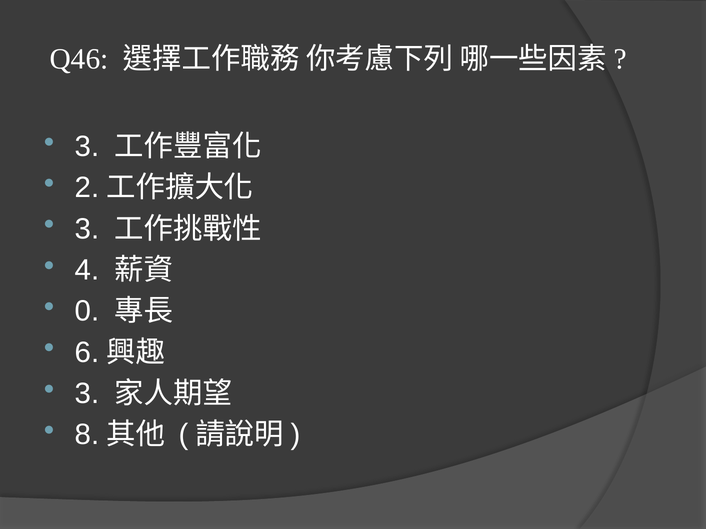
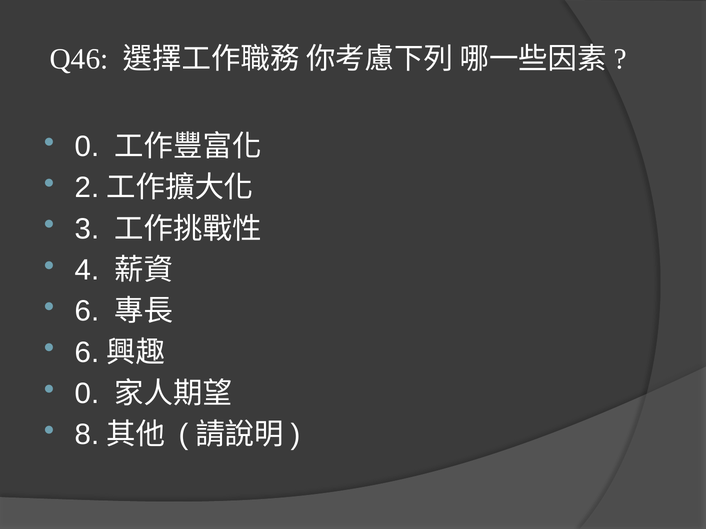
3 at (87, 147): 3 -> 0
0 at (87, 311): 0 -> 6
3 at (87, 394): 3 -> 0
